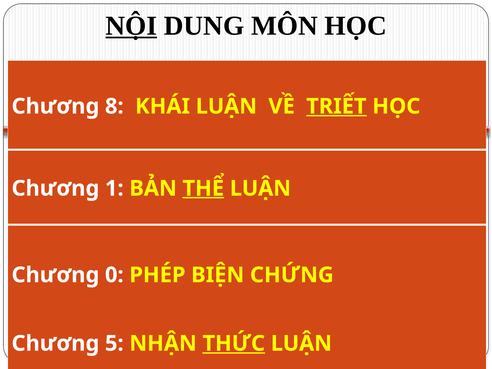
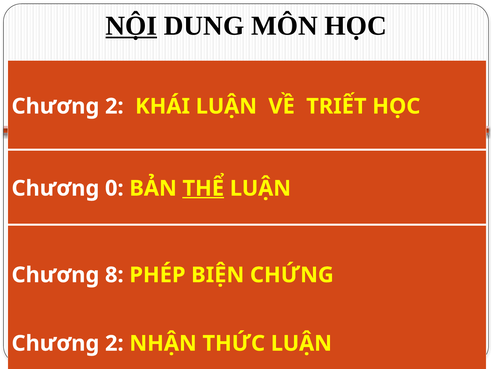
8 at (114, 106): 8 -> 2
TRIẾT underline: present -> none
1: 1 -> 0
0: 0 -> 8
5 at (114, 343): 5 -> 2
THỨC underline: present -> none
